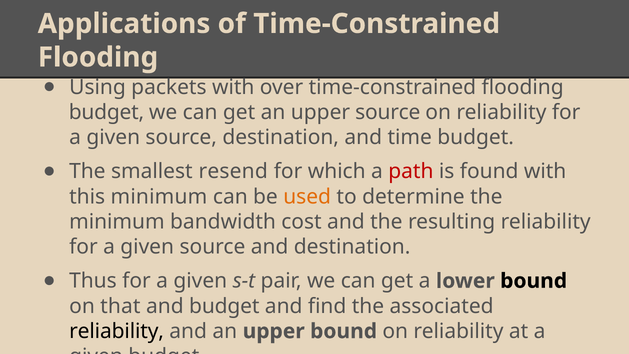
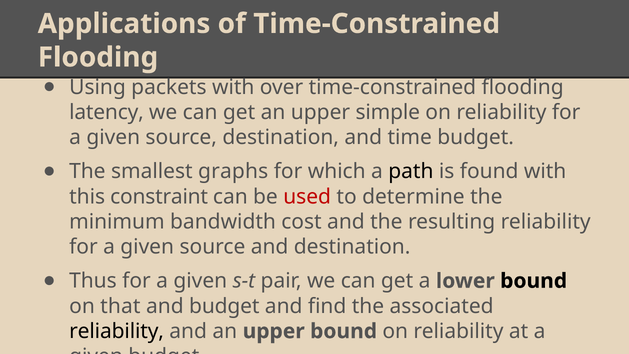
budget at (106, 112): budget -> latency
upper source: source -> simple
resend: resend -> graphs
path colour: red -> black
this minimum: minimum -> constraint
used colour: orange -> red
